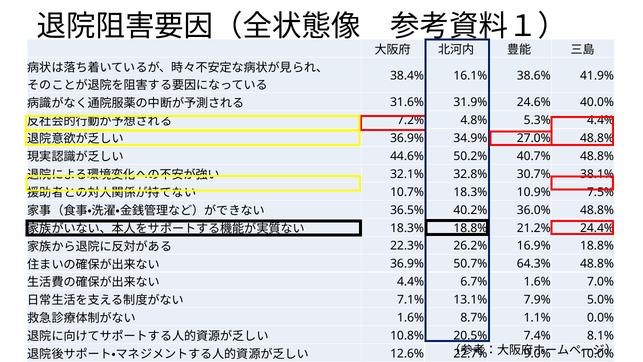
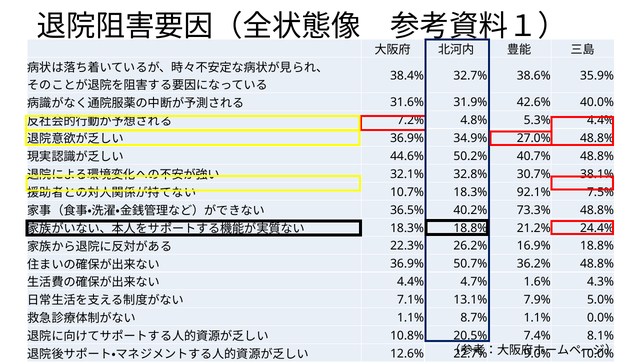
16.1%: 16.1% -> 32.7%
41.9%: 41.9% -> 35.9%
24.6%: 24.6% -> 42.6%
10.9%: 10.9% -> 92.1%
36.0%: 36.0% -> 73.3%
64.3%: 64.3% -> 36.2%
6.7%: 6.7% -> 4.7%
7.0%: 7.0% -> 4.3%
1.6% at (411, 317): 1.6% -> 1.1%
